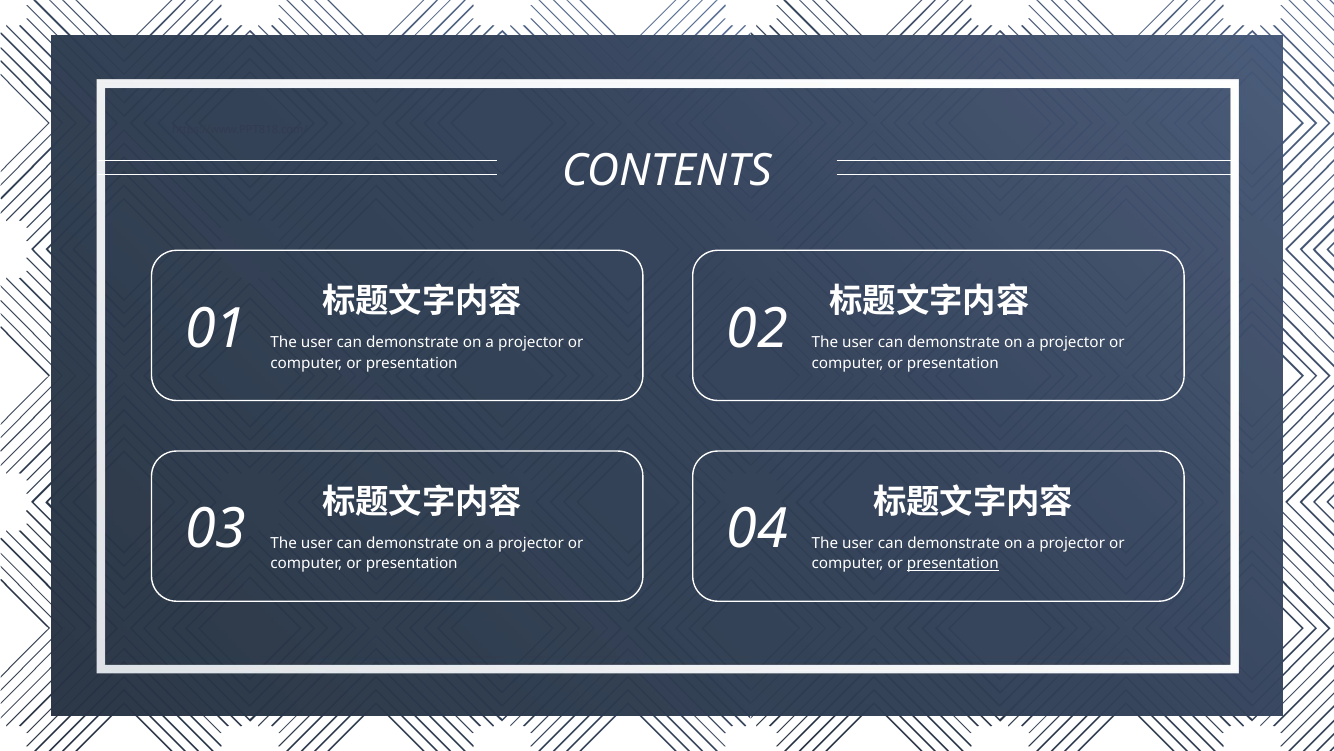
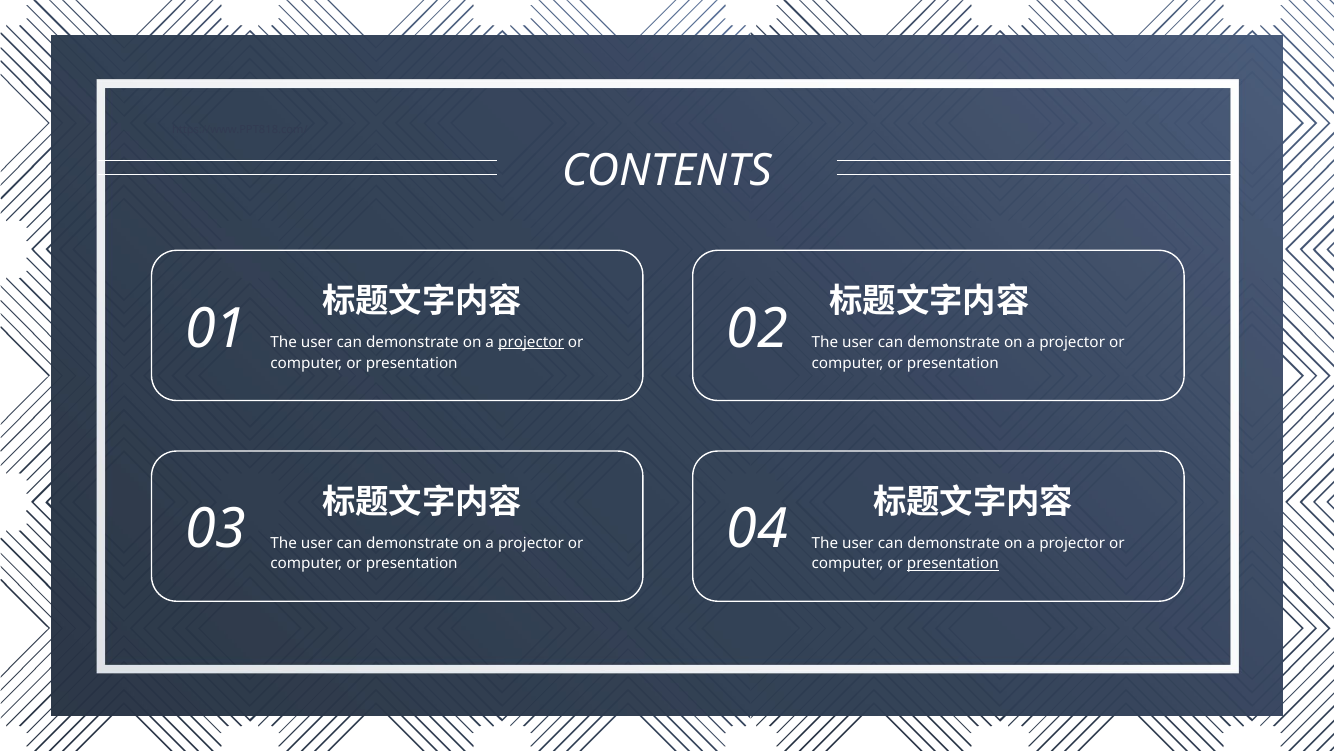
projector at (531, 342) underline: none -> present
